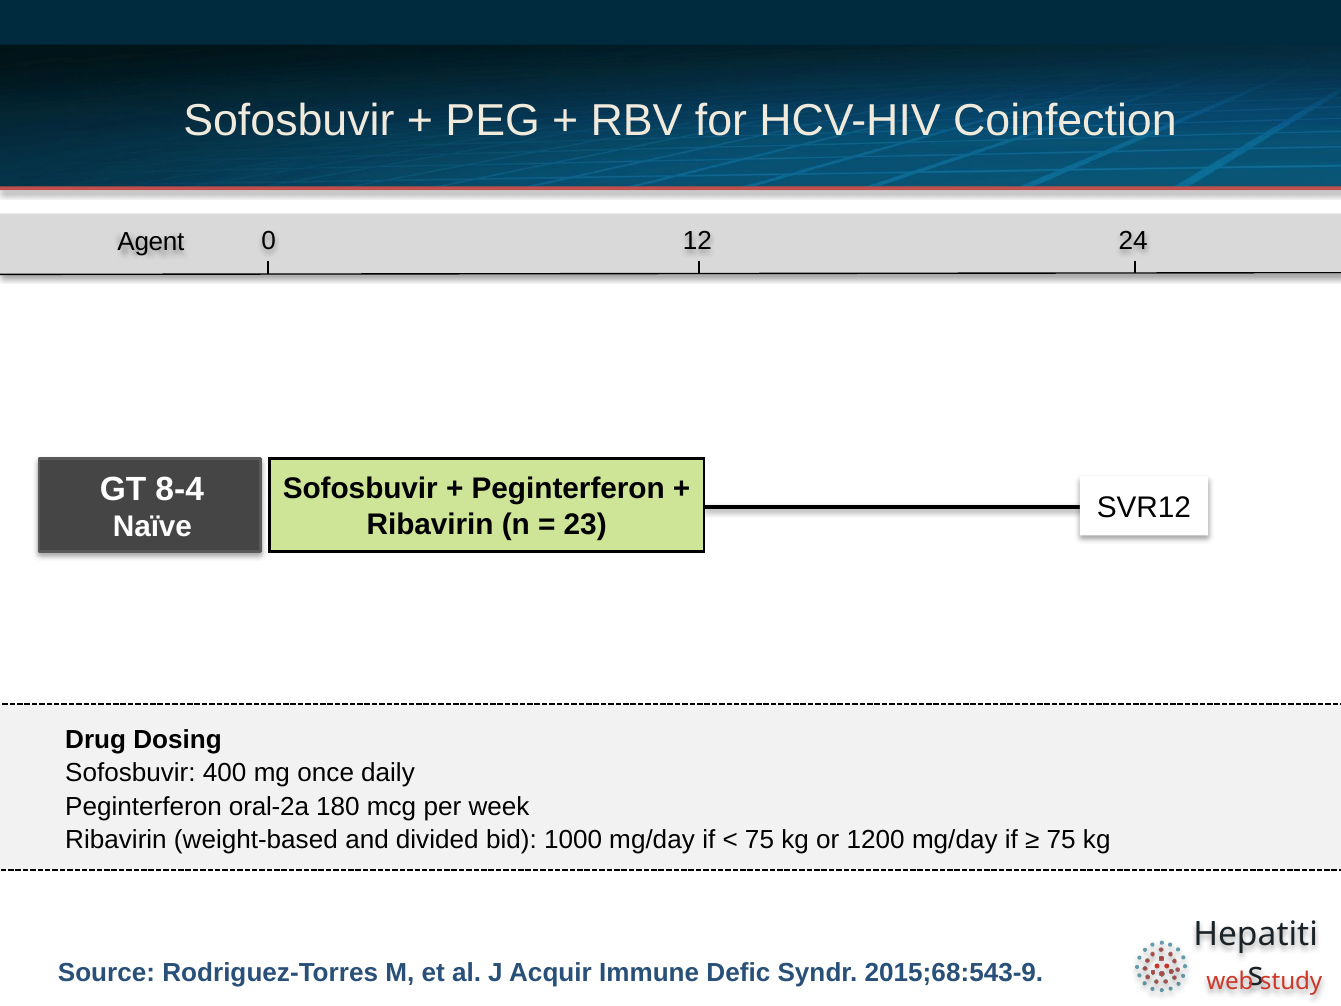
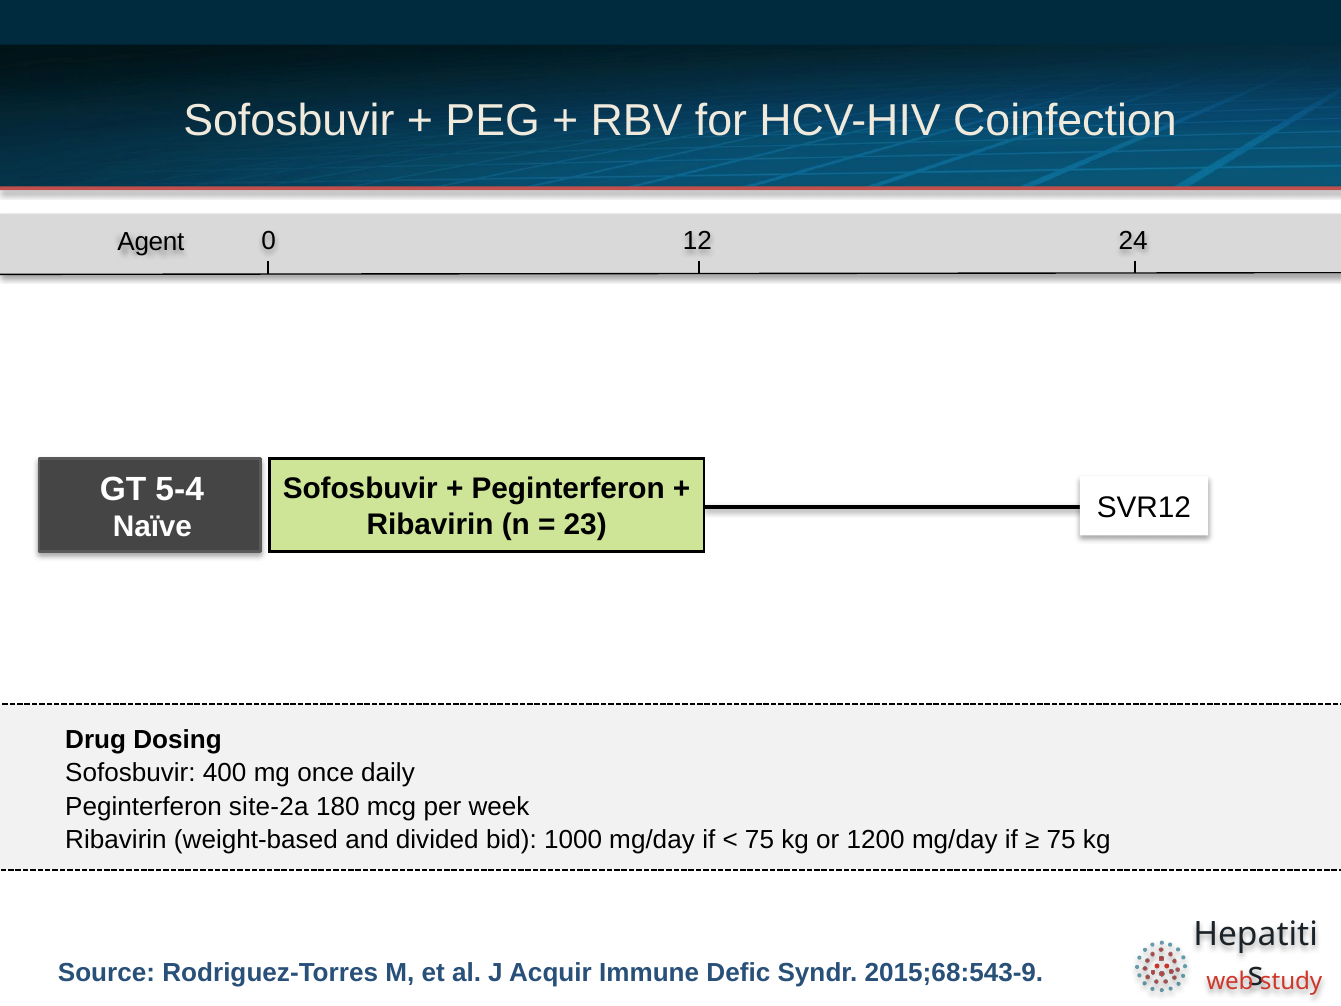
8-4: 8-4 -> 5-4
oral-2a: oral-2a -> site-2a
